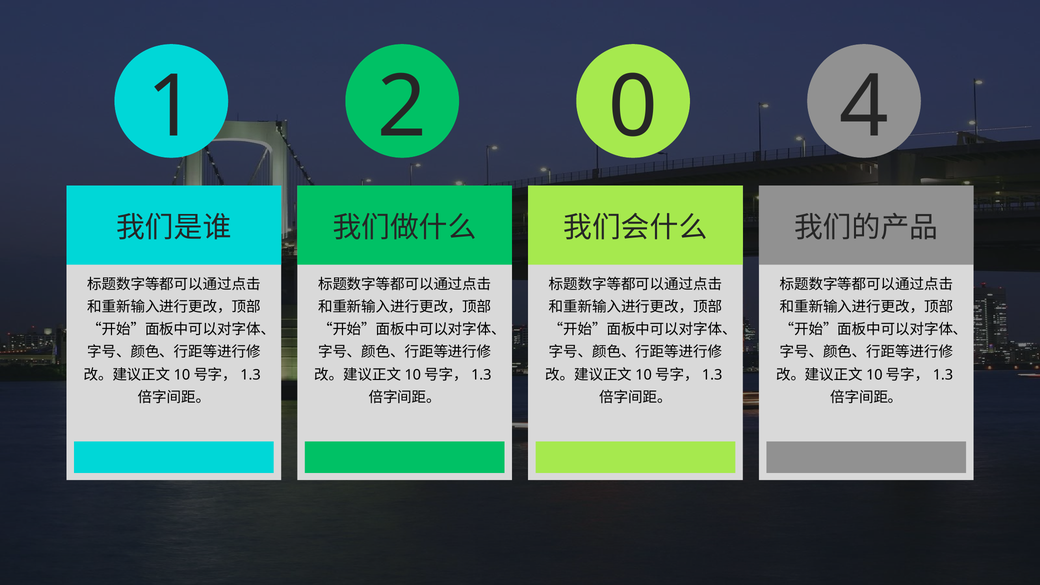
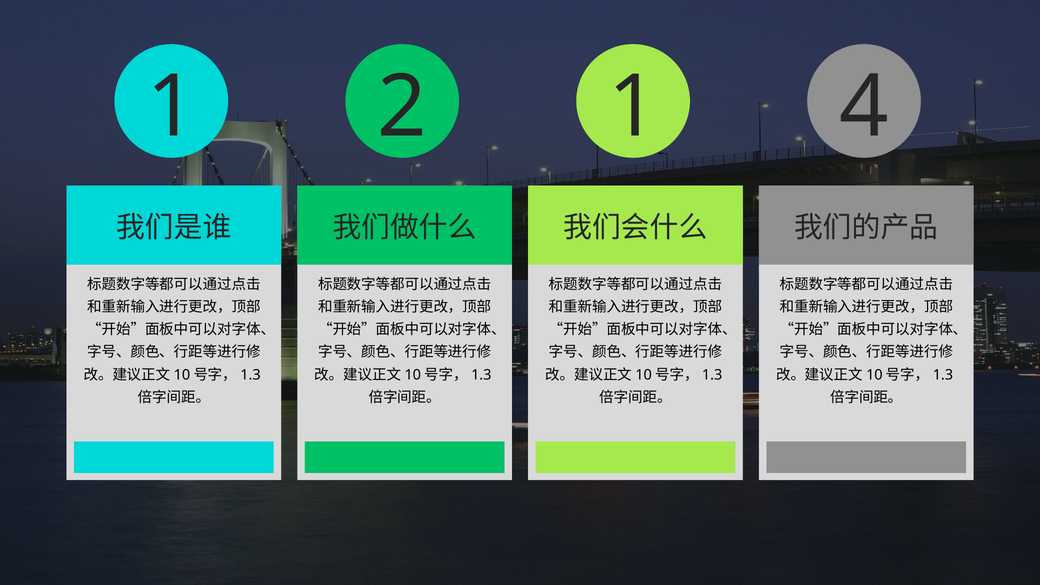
2 0: 0 -> 1
